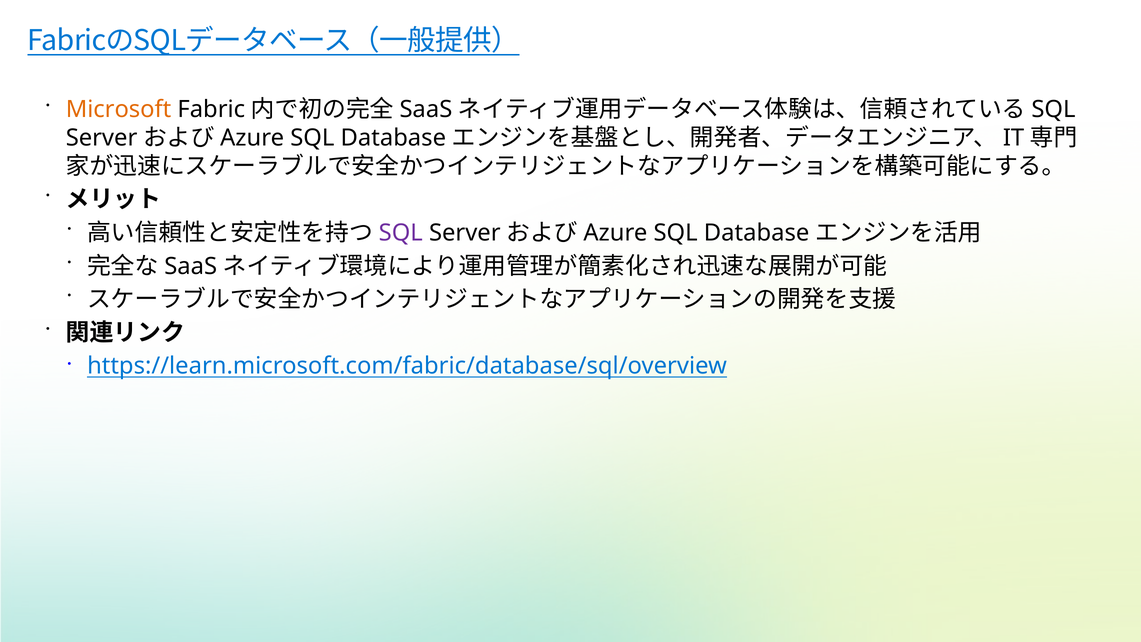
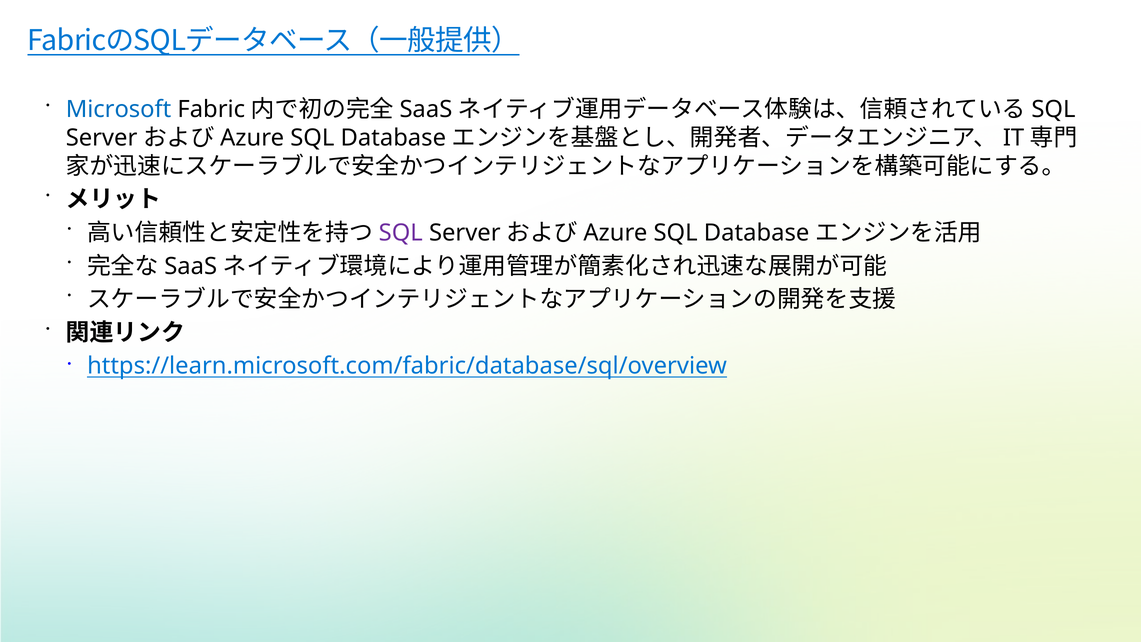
Microsoft colour: orange -> blue
